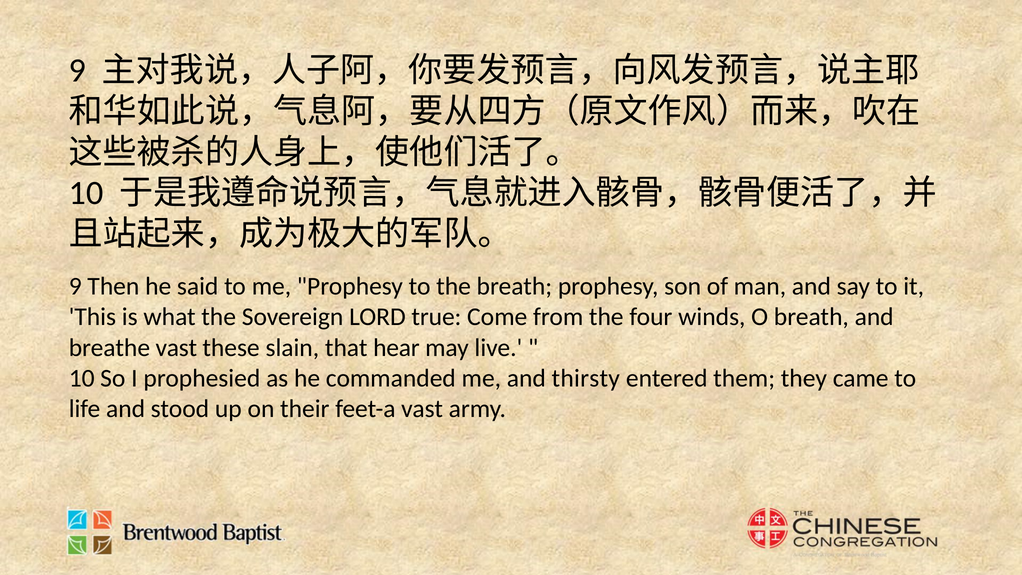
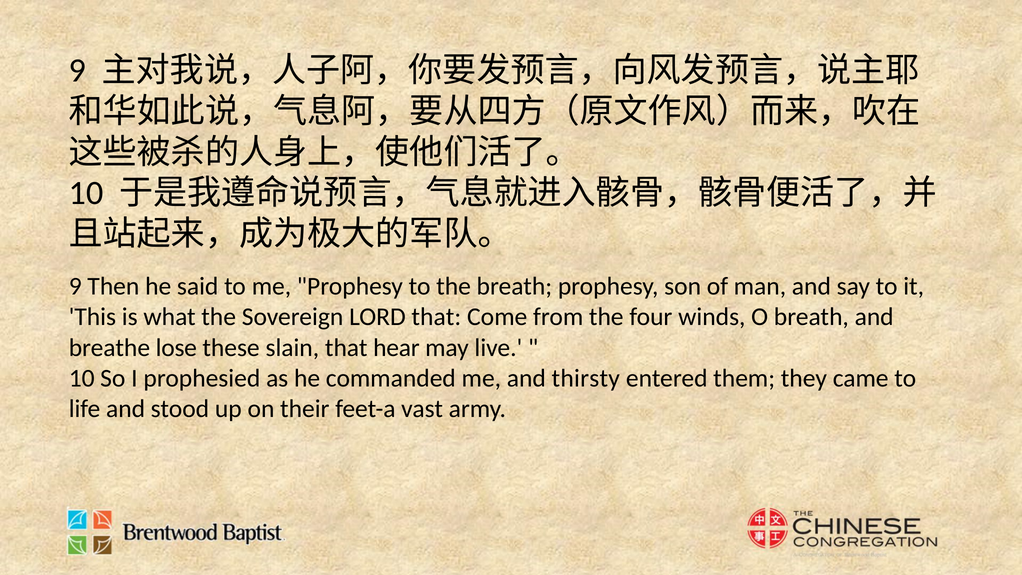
LORD true: true -> that
breathe vast: vast -> lose
